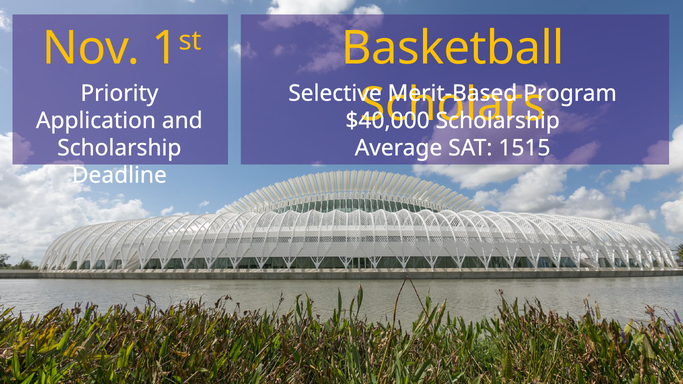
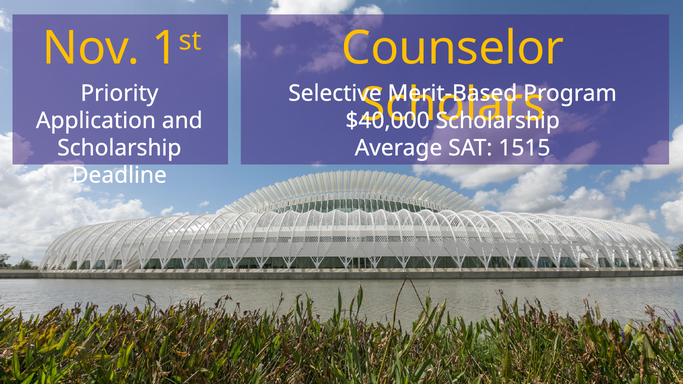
Basketball: Basketball -> Counselor
